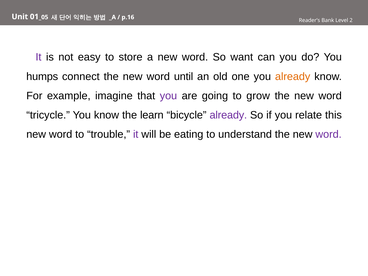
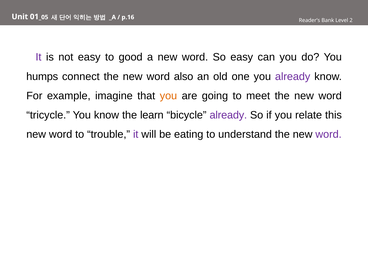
store: store -> good
So want: want -> easy
until: until -> also
already at (293, 76) colour: orange -> purple
you at (168, 96) colour: purple -> orange
grow: grow -> meet
